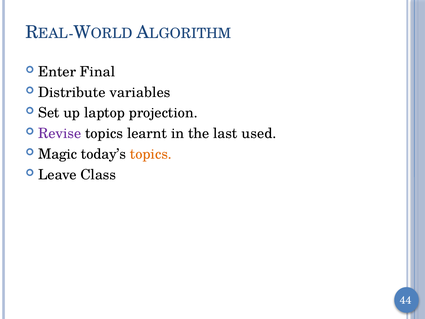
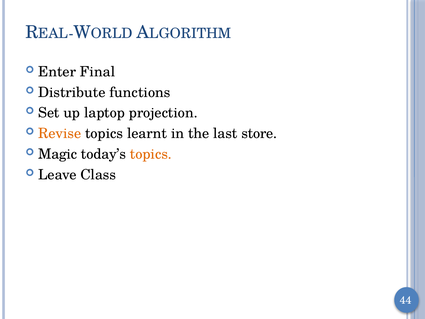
variables: variables -> functions
Revise colour: purple -> orange
used: used -> store
